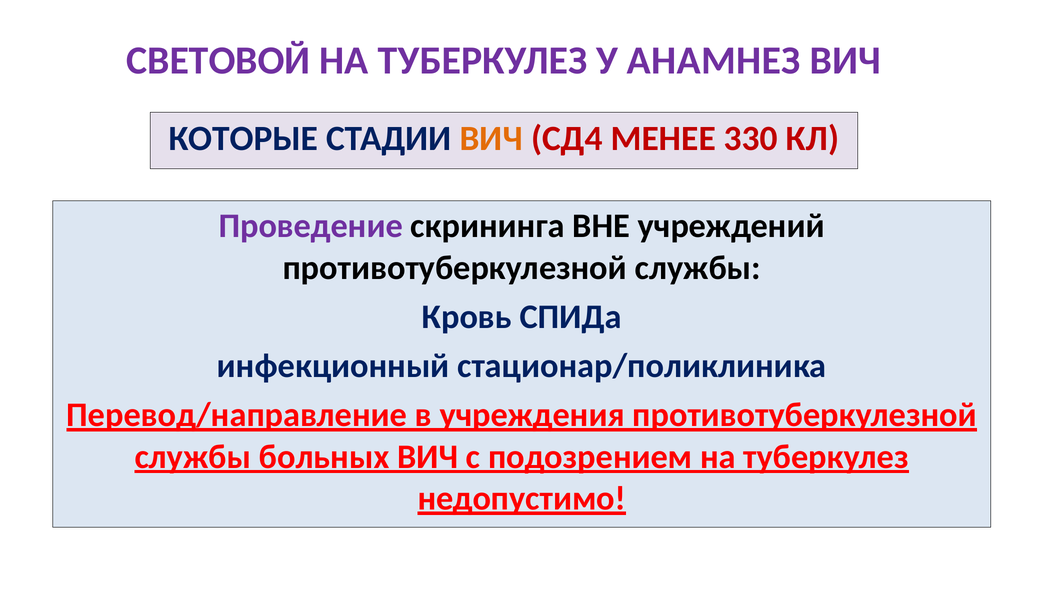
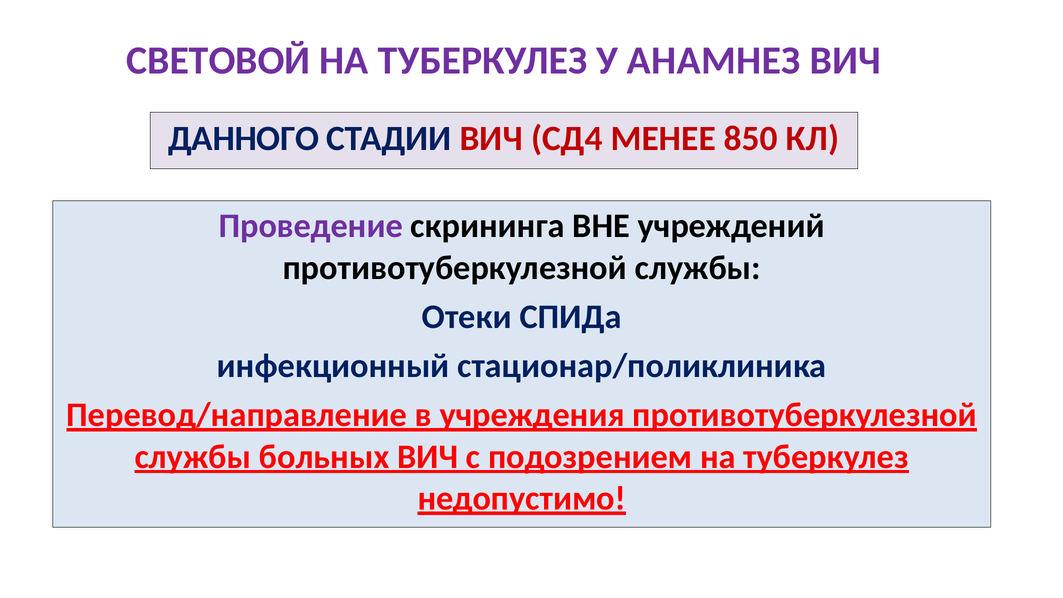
КОТОРЫЕ: КОТОРЫЕ -> ДАННОГО
ВИЧ at (491, 138) colour: orange -> red
330: 330 -> 850
Кровь: Кровь -> Отеки
